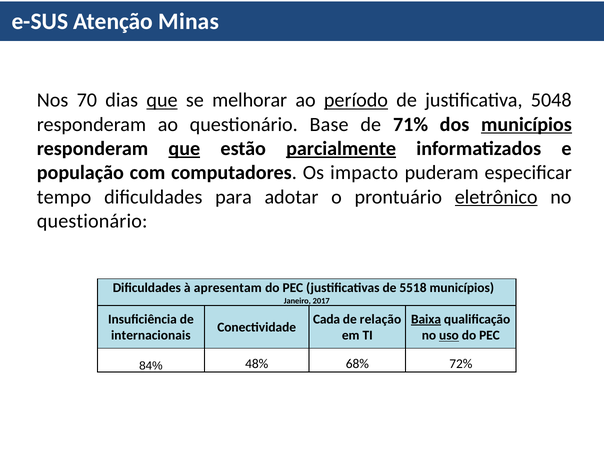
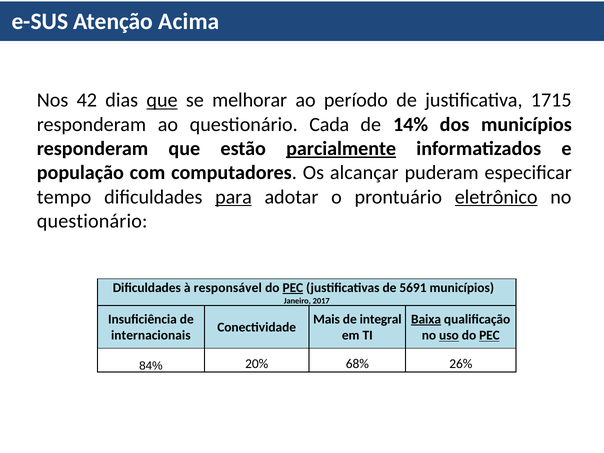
Minas: Minas -> Acima
70: 70 -> 42
período underline: present -> none
5048: 5048 -> 1715
Base: Base -> Cada
71%: 71% -> 14%
municípios at (526, 124) underline: present -> none
que at (184, 149) underline: present -> none
impacto: impacto -> alcançar
para underline: none -> present
apresentam: apresentam -> responsável
PEC at (293, 288) underline: none -> present
5518: 5518 -> 5691
Cada: Cada -> Mais
relação: relação -> integral
PEC at (489, 336) underline: none -> present
48%: 48% -> 20%
72%: 72% -> 26%
